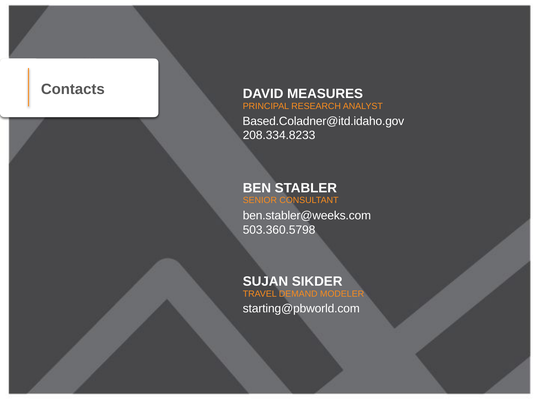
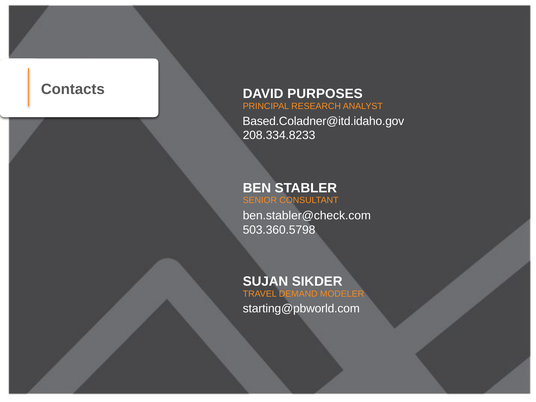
MEASURES: MEASURES -> PURPOSES
ben.stabler@weeks.com: ben.stabler@weeks.com -> ben.stabler@check.com
